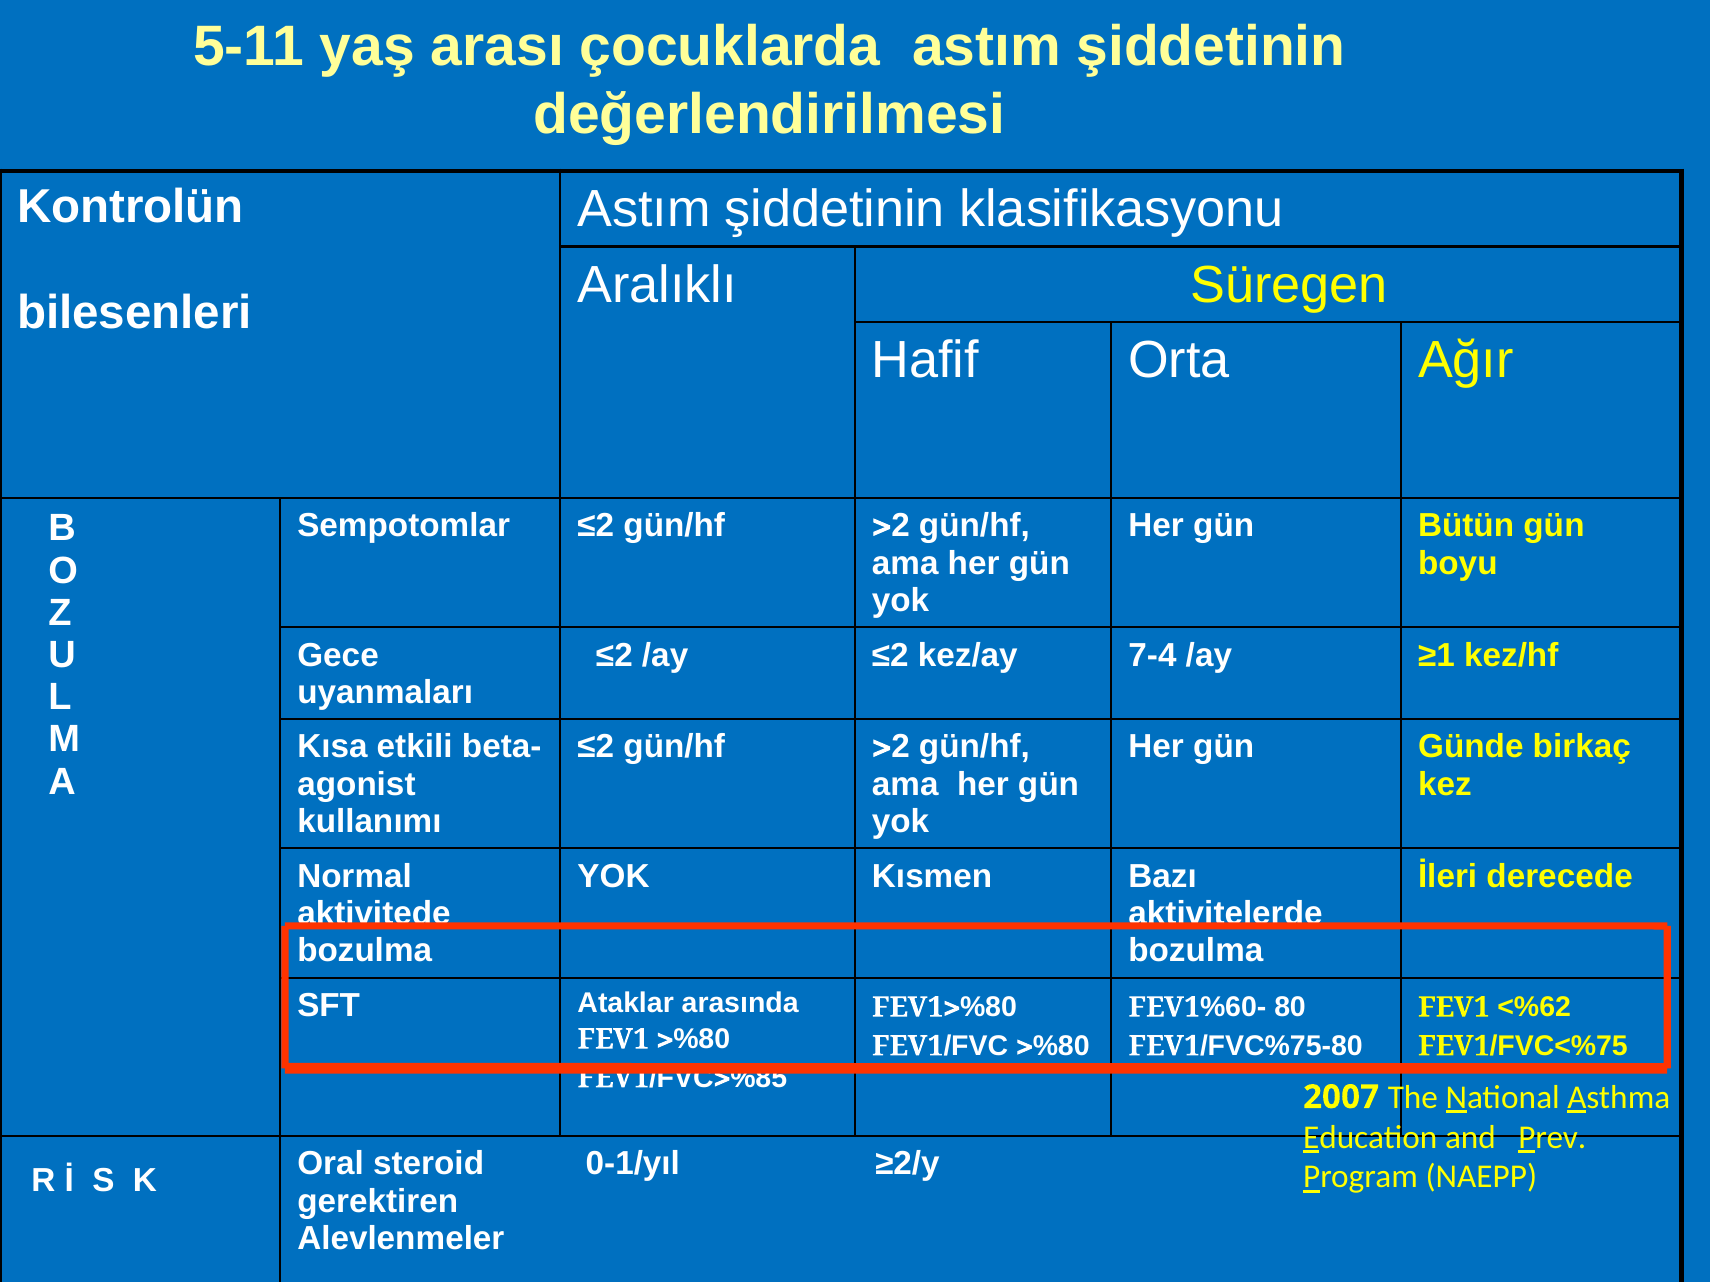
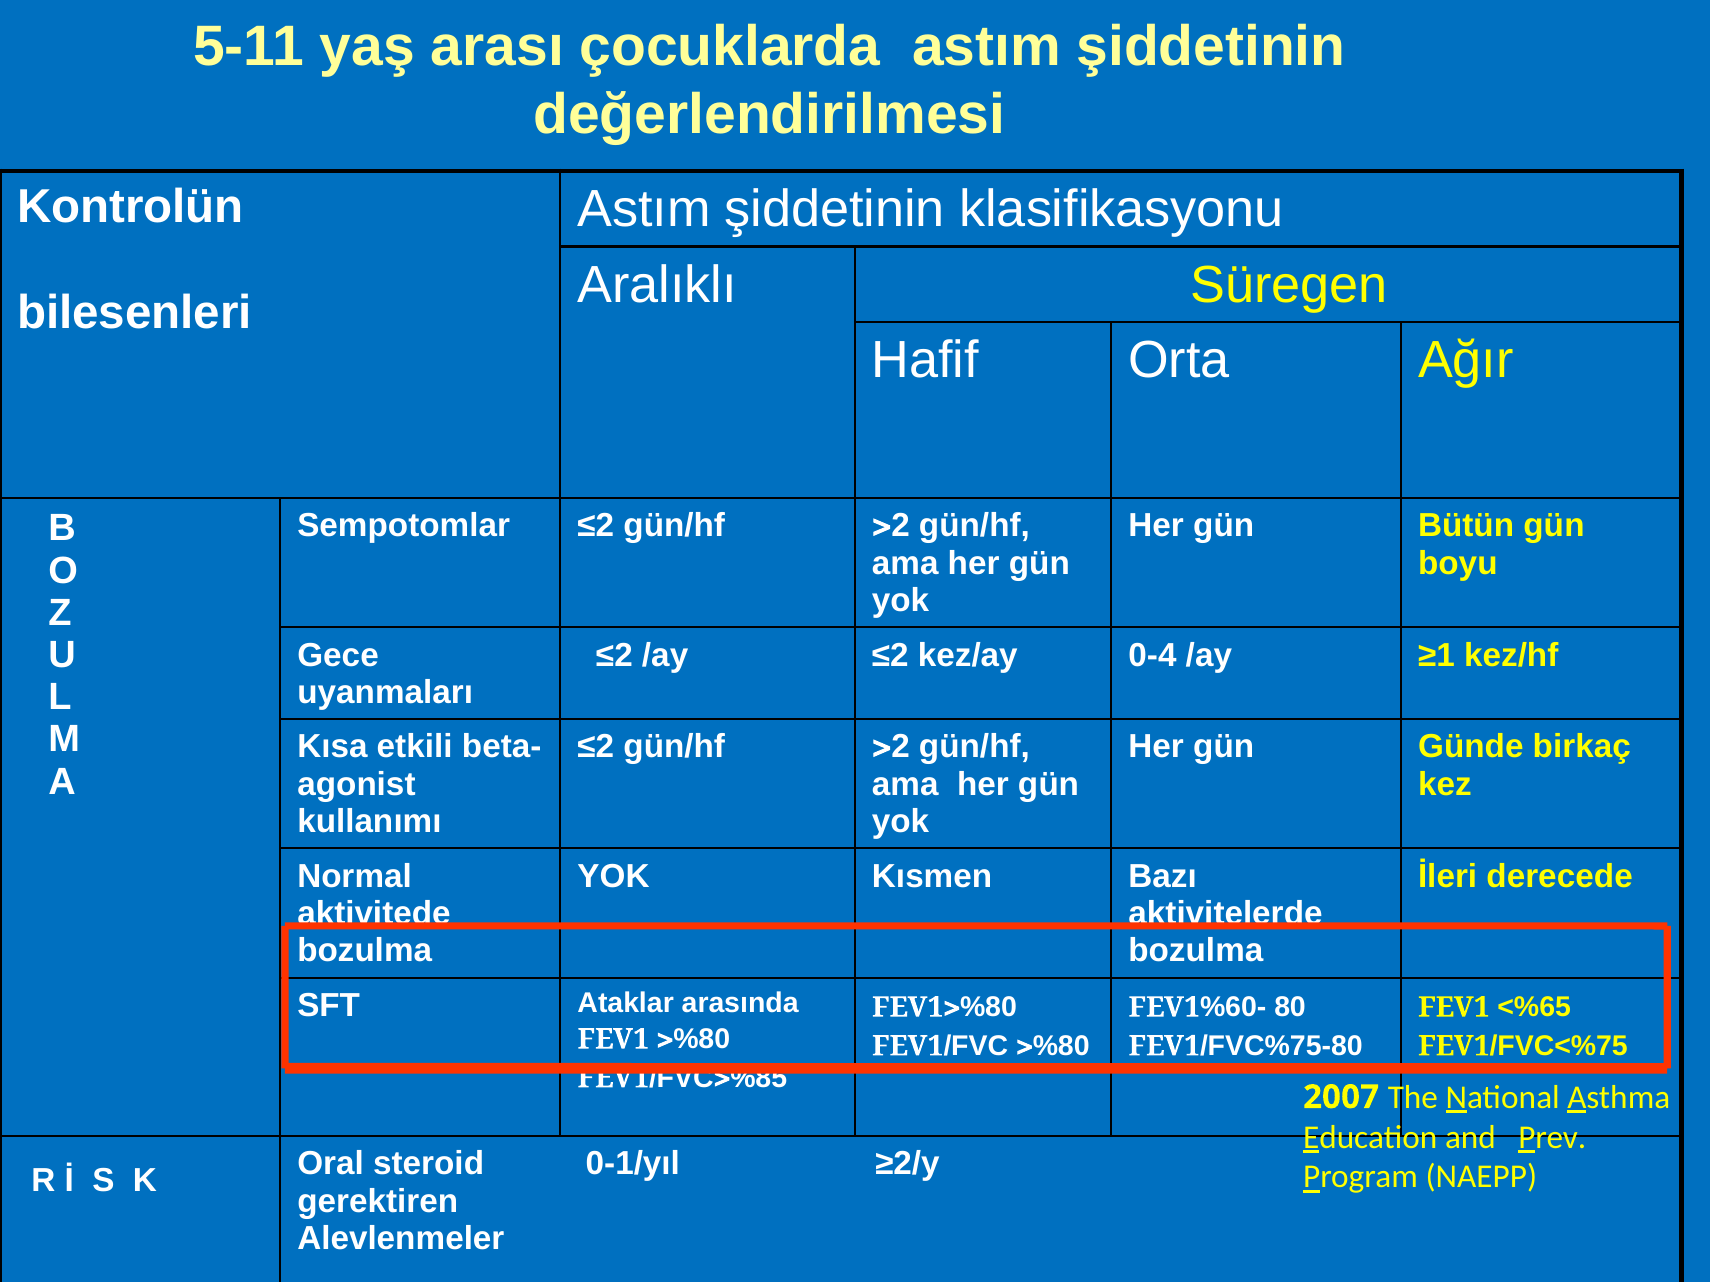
7-4: 7-4 -> 0-4
<%62: <%62 -> <%65
